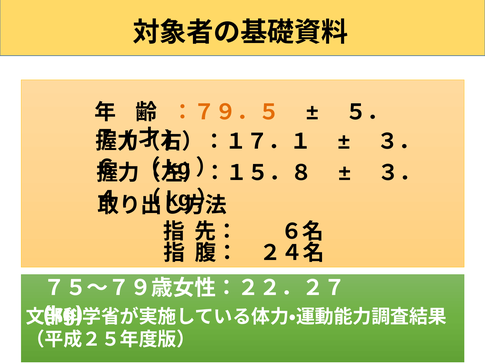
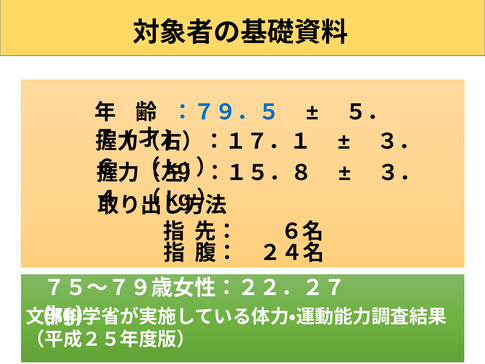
：７９．５ colour: orange -> blue
